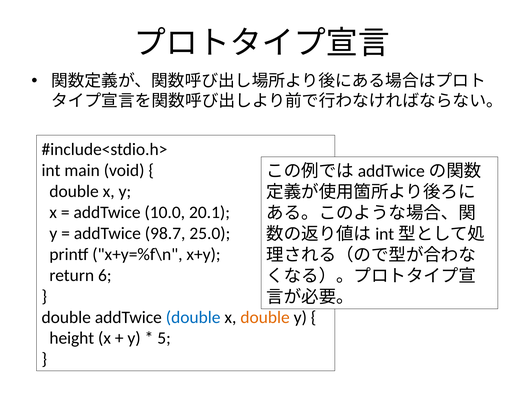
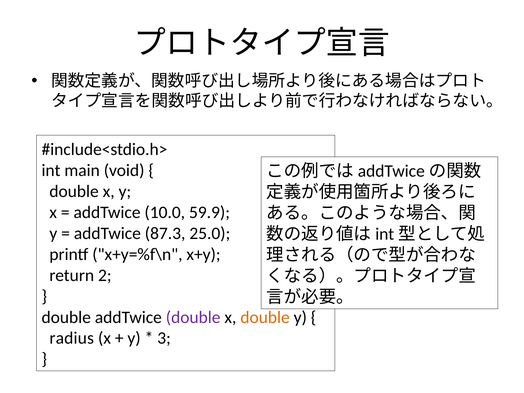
20.1: 20.1 -> 59.9
98.7: 98.7 -> 87.3
6: 6 -> 2
double at (193, 317) colour: blue -> purple
height: height -> radius
5: 5 -> 3
